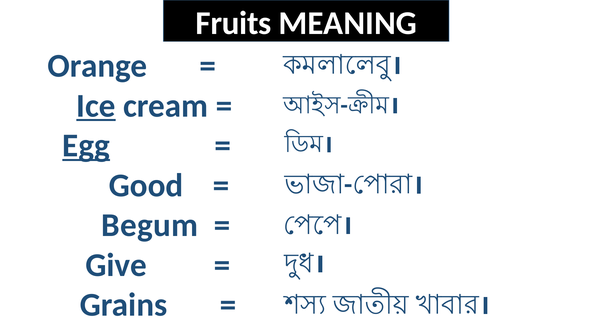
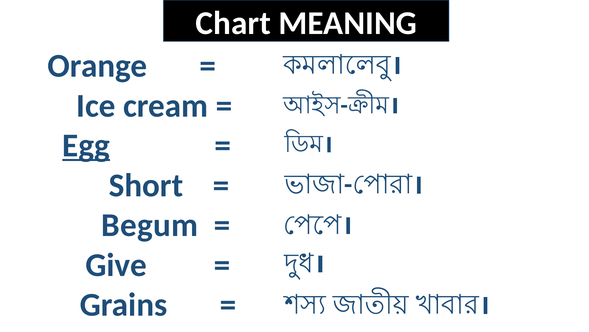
Fruits: Fruits -> Chart
Ice underline: present -> none
Good: Good -> Short
